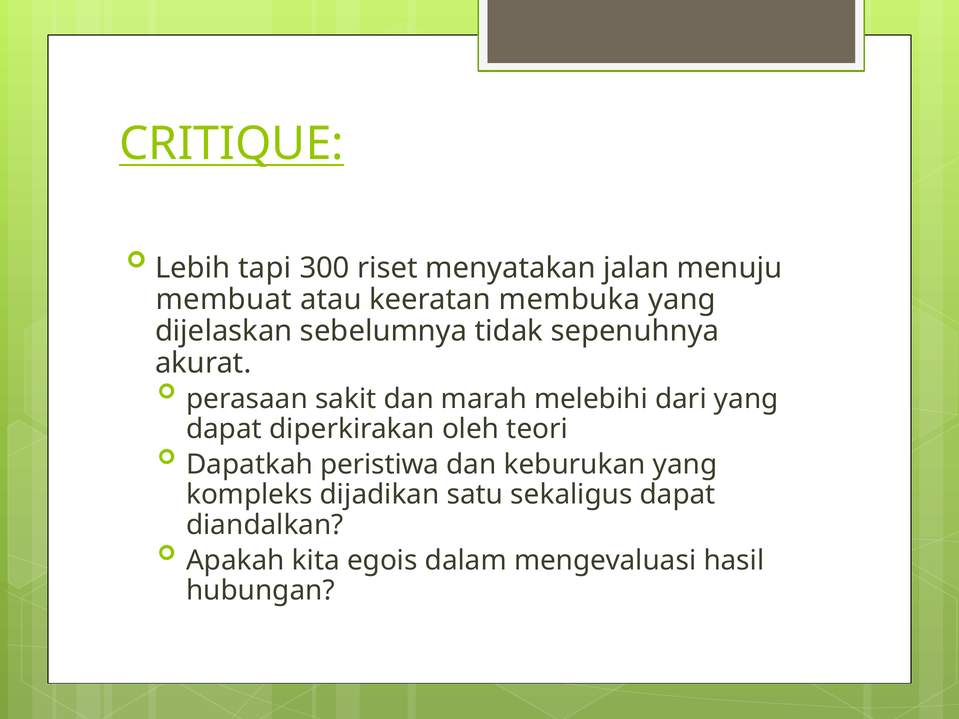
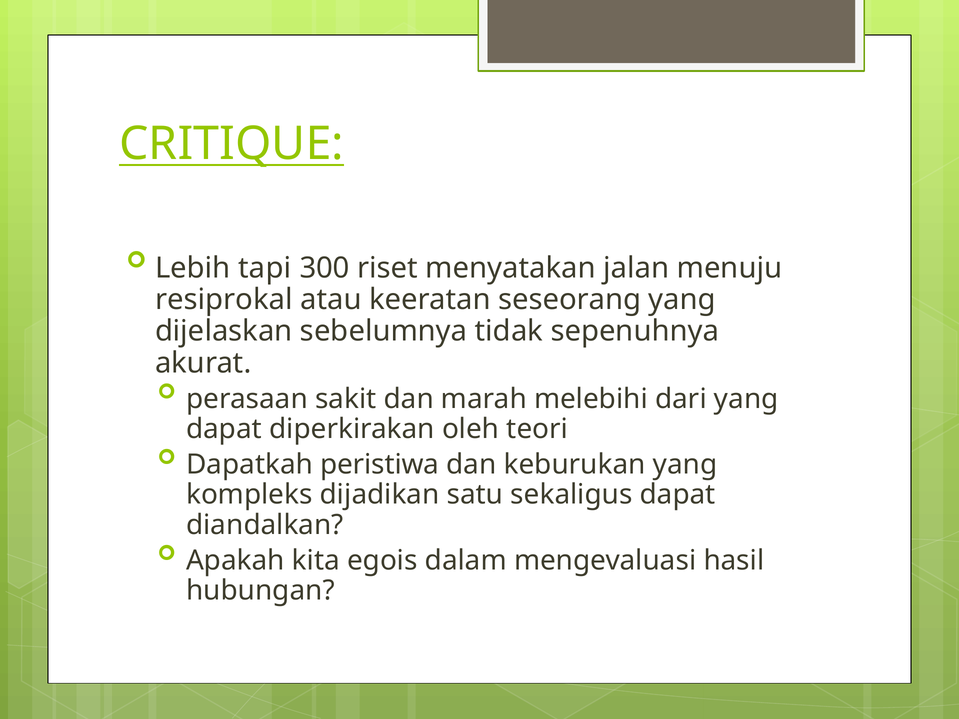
membuat: membuat -> resiprokal
membuka: membuka -> seseorang
